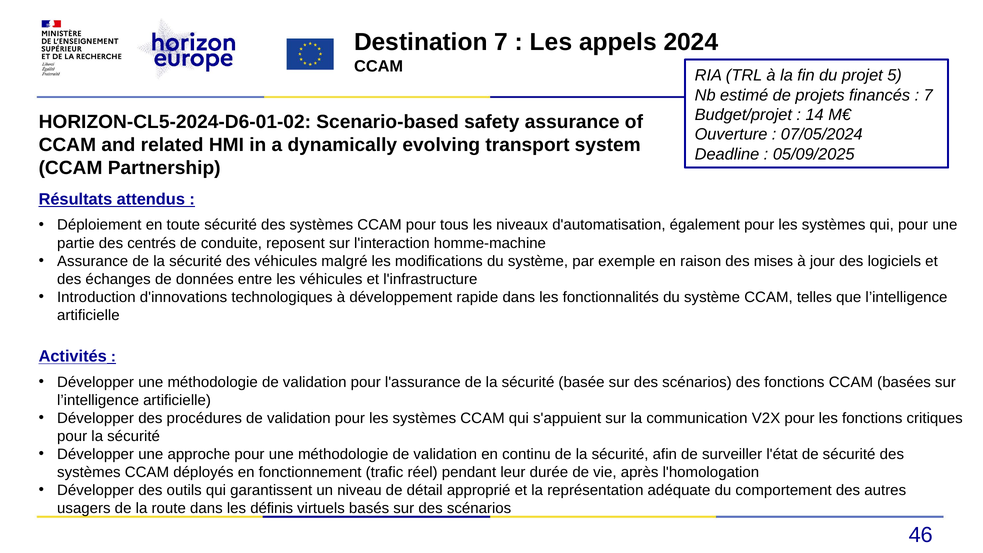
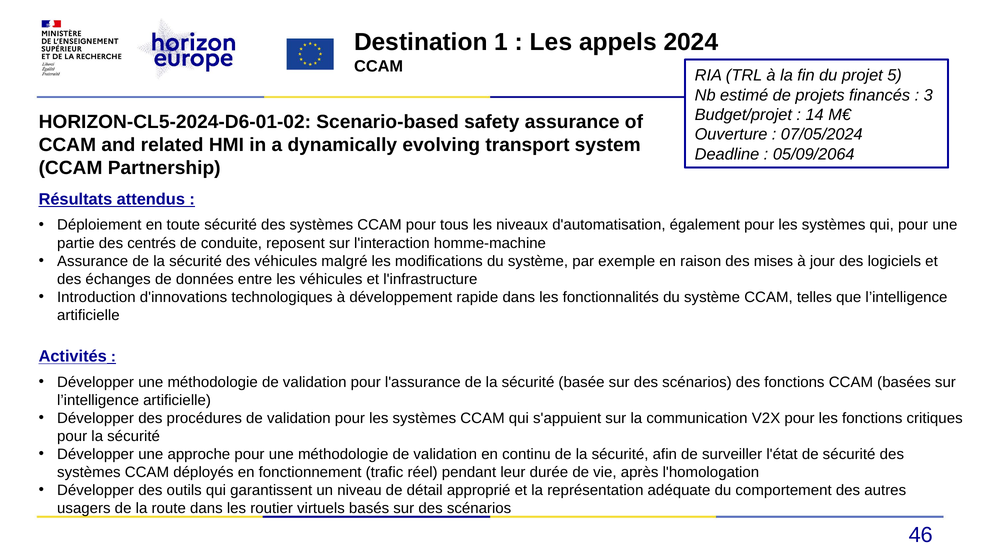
Destination 7: 7 -> 1
7 at (928, 95): 7 -> 3
05/09/2025: 05/09/2025 -> 05/09/2064
définis: définis -> routier
